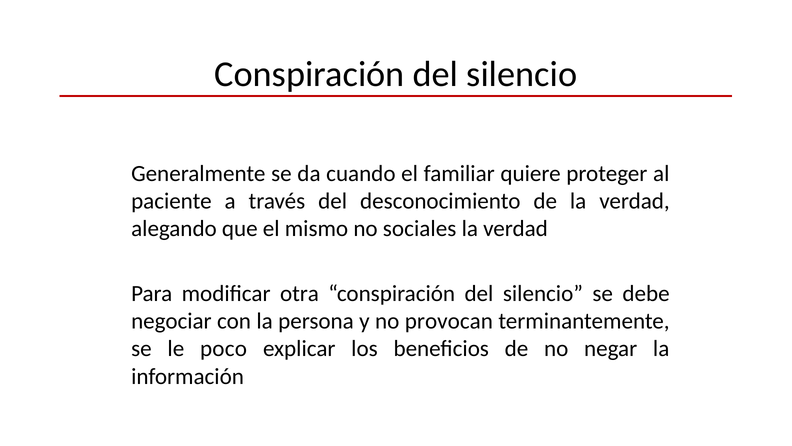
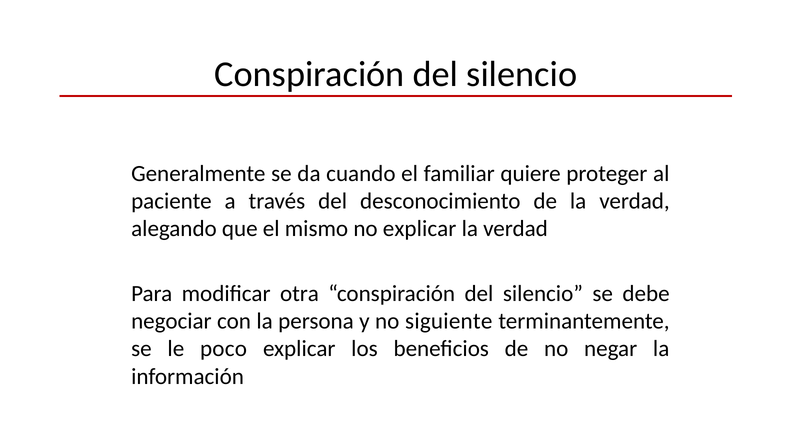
no sociales: sociales -> explicar
provocan: provocan -> siguiente
